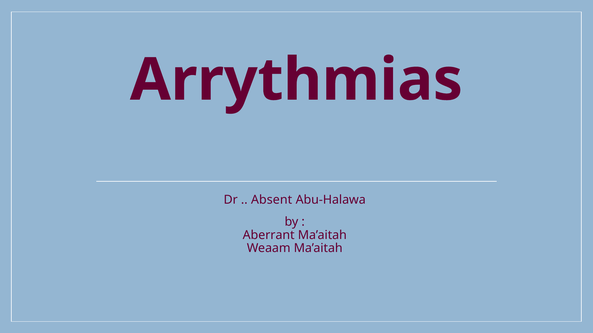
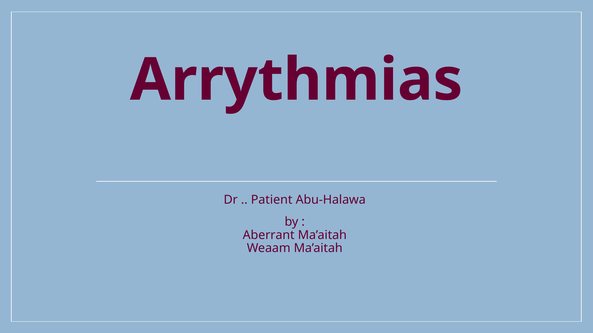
Absent: Absent -> Patient
